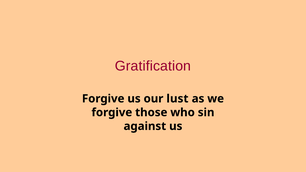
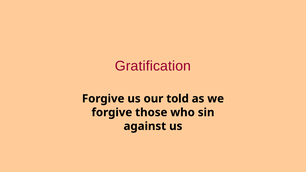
lust: lust -> told
